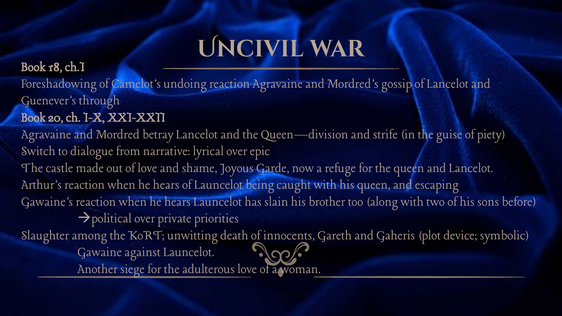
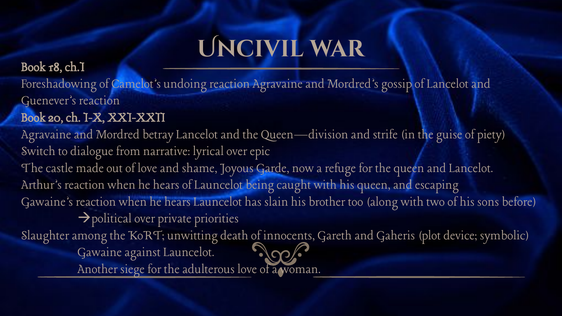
Guenever’s through: through -> reaction
